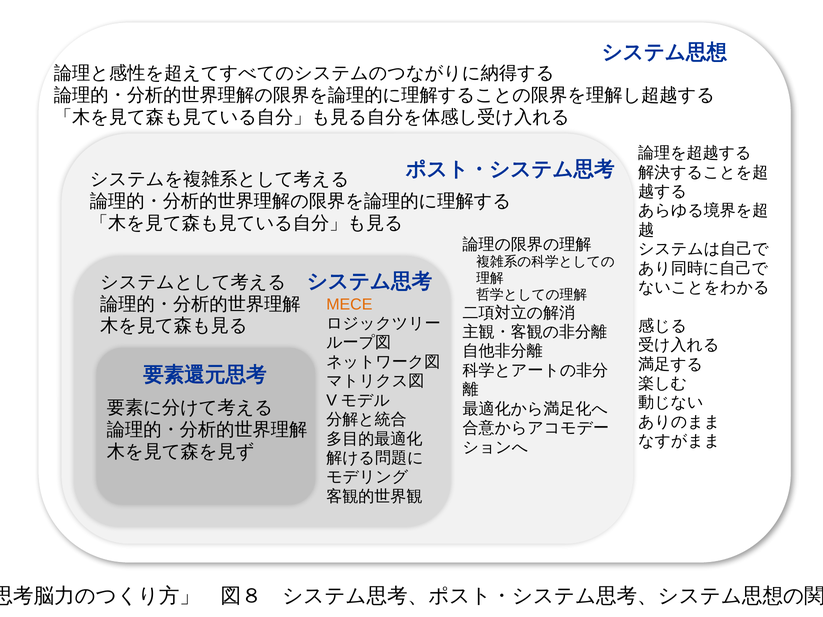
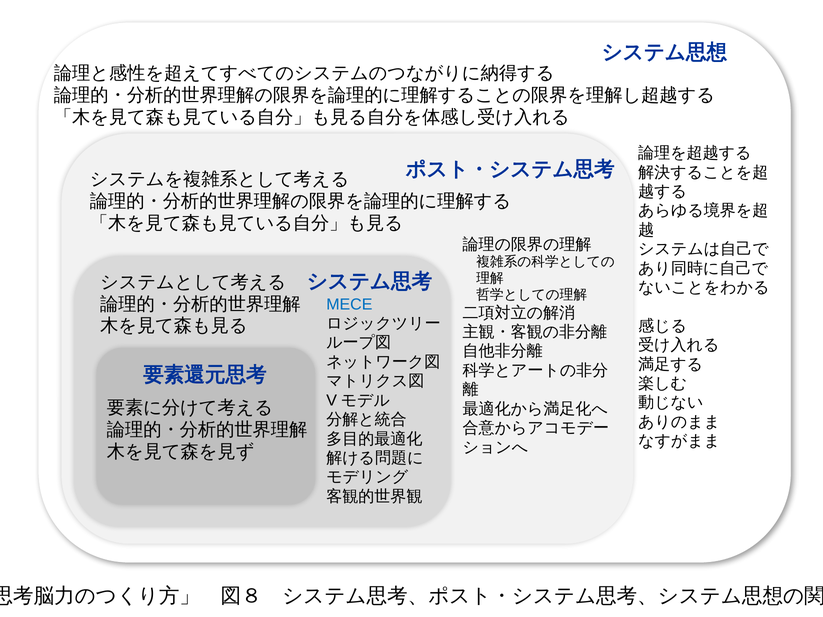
MECE colour: orange -> blue
